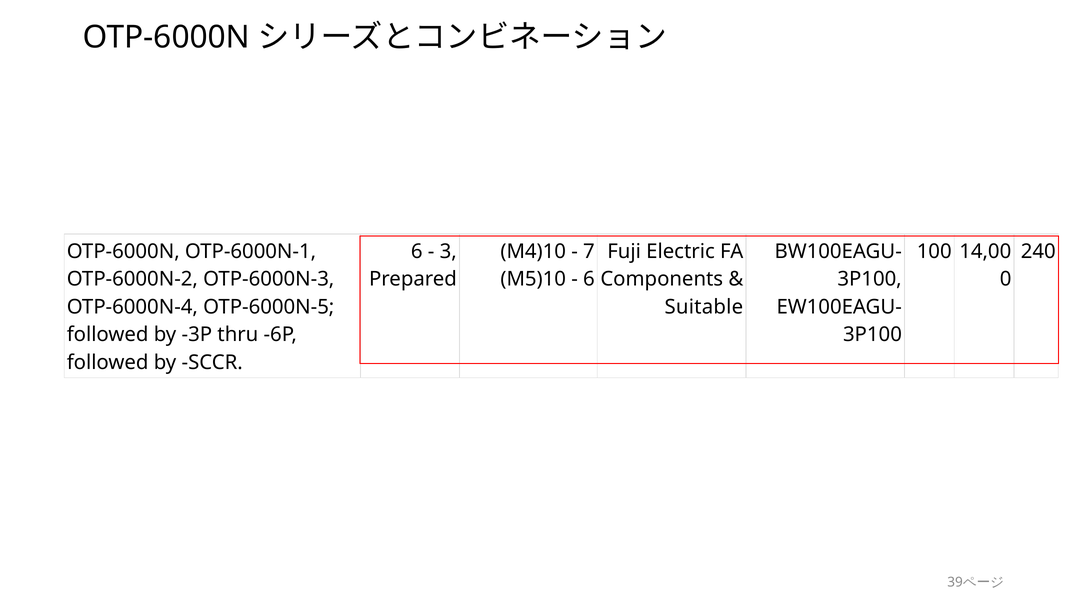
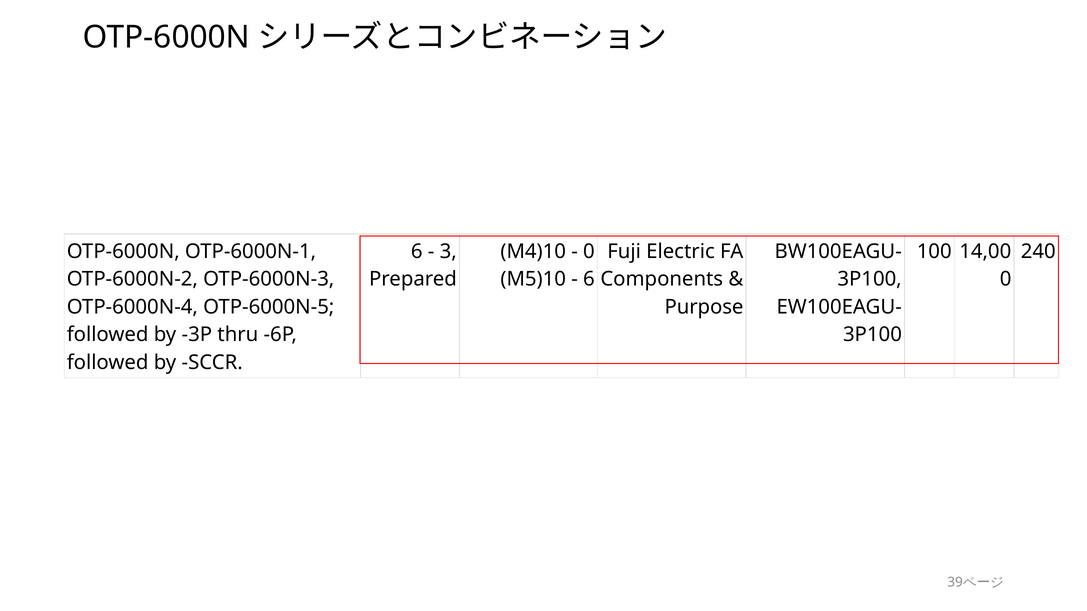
7 at (589, 252): 7 -> 0
Suitable: Suitable -> Purpose
